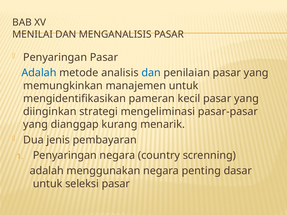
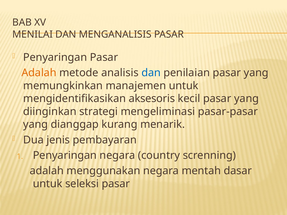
Adalah at (39, 73) colour: blue -> orange
pameran: pameran -> aksesoris
penting: penting -> mentah
